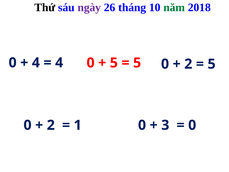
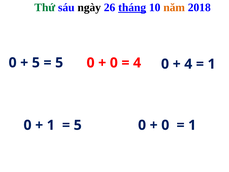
Thứ colour: black -> green
ngày colour: purple -> black
tháng underline: none -> present
năm colour: green -> orange
4 at (36, 63): 4 -> 5
4 at (59, 63): 4 -> 5
2 at (188, 64): 2 -> 4
5 at (212, 64): 5 -> 1
5 at (114, 63): 5 -> 0
5 at (137, 63): 5 -> 4
2 at (51, 125): 2 -> 1
1 at (78, 125): 1 -> 5
3 at (165, 125): 3 -> 0
0 at (192, 125): 0 -> 1
